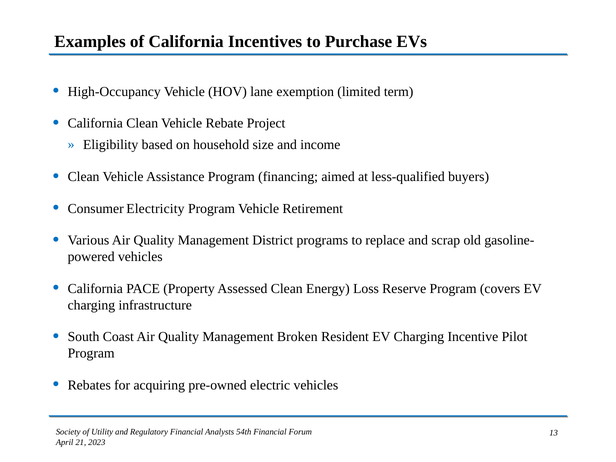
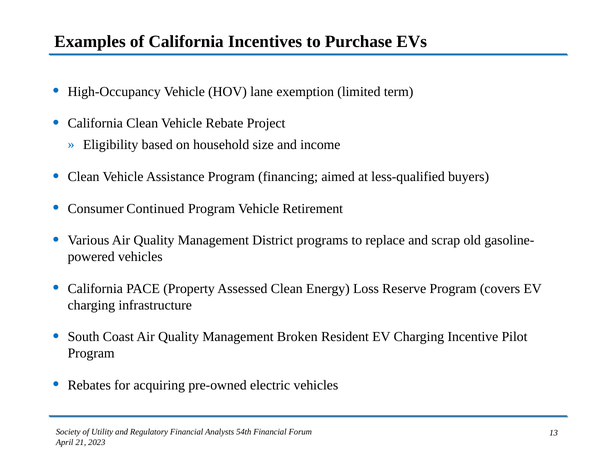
Electricity: Electricity -> Continued
